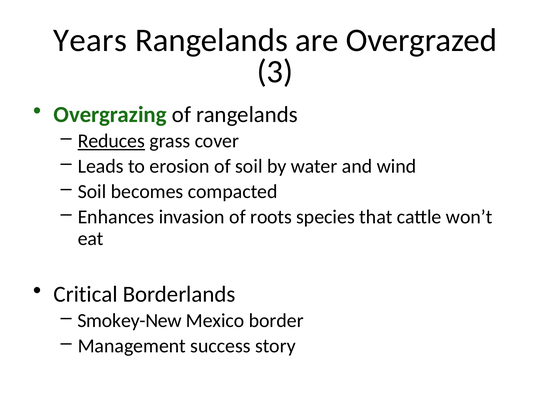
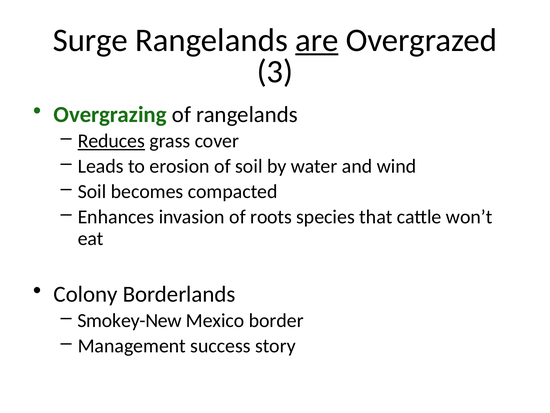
Years: Years -> Surge
are underline: none -> present
Critical: Critical -> Colony
